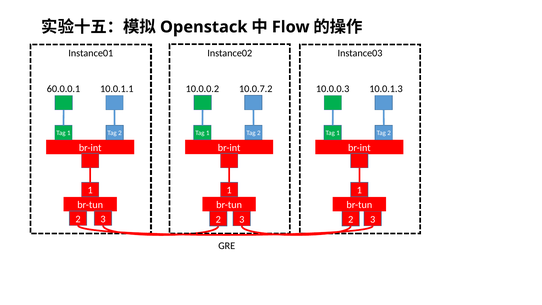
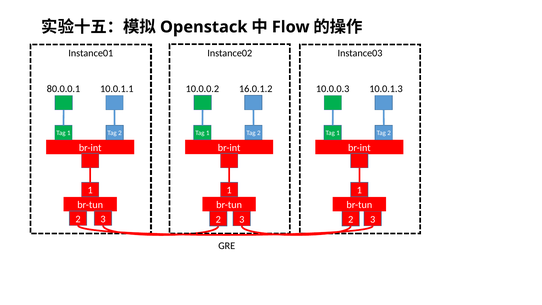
10.0.7.2: 10.0.7.2 -> 16.0.1.2
60.0.0.1: 60.0.0.1 -> 80.0.0.1
